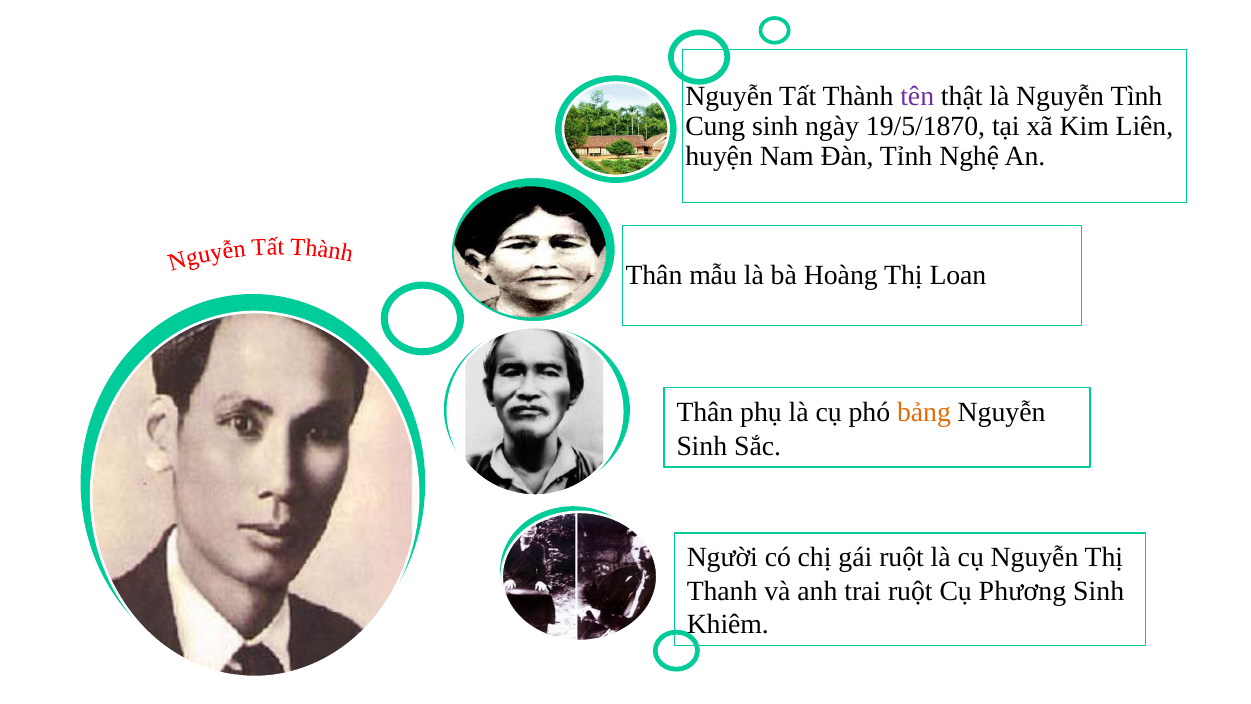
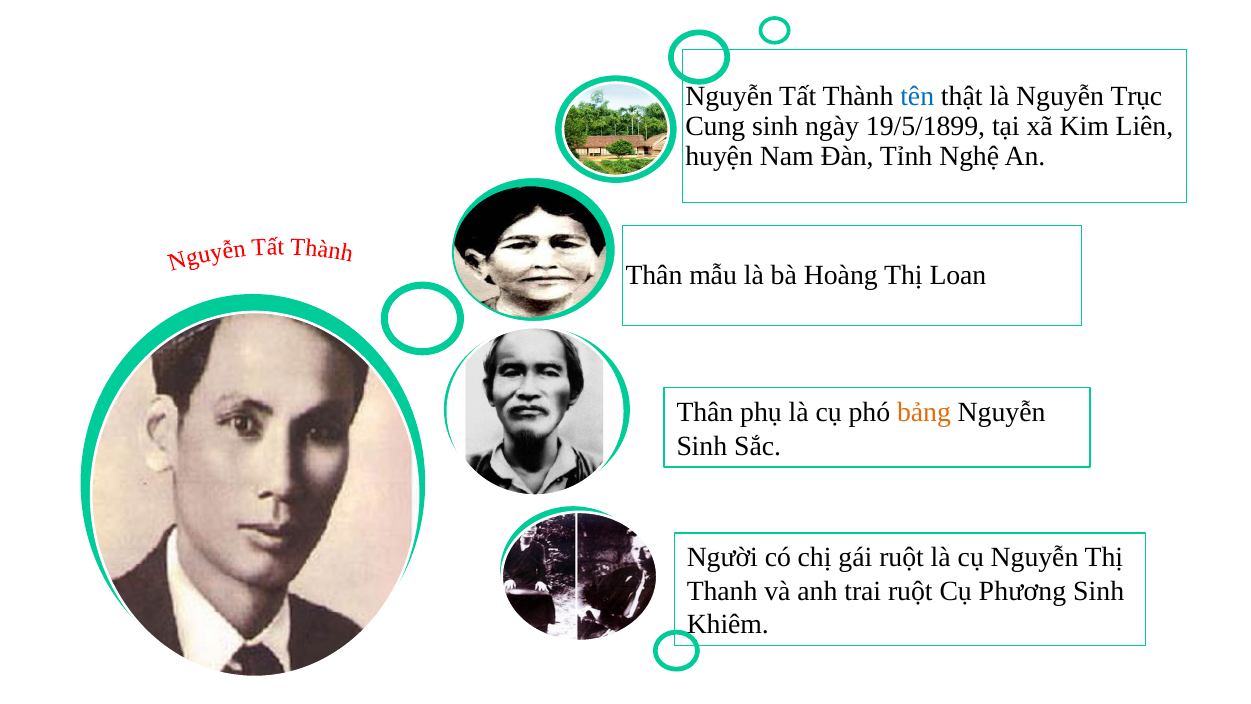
tên colour: purple -> blue
Tình: Tình -> Trục
19/5/1870: 19/5/1870 -> 19/5/1899
